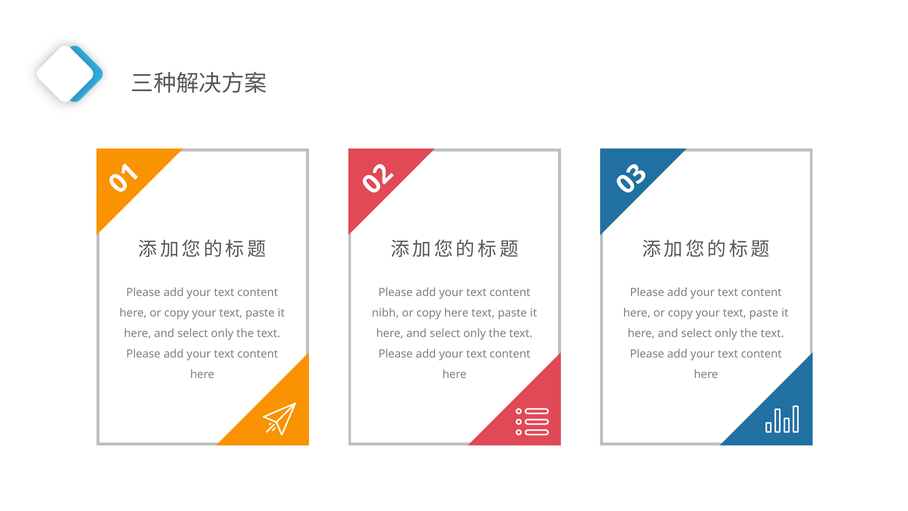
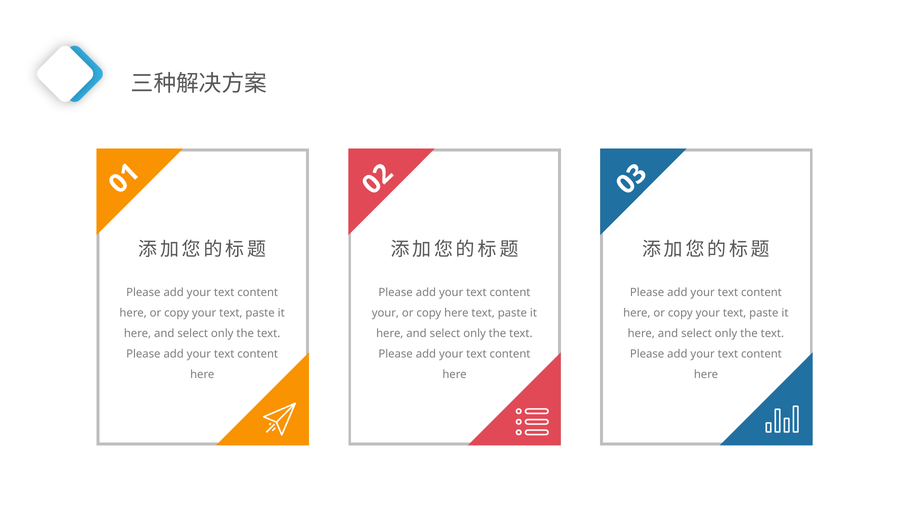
nibh at (385, 313): nibh -> your
